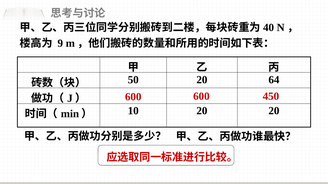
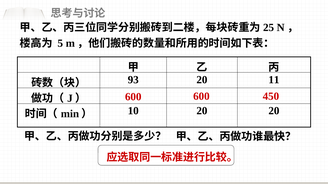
40: 40 -> 25
9: 9 -> 5
50: 50 -> 93
64: 64 -> 11
